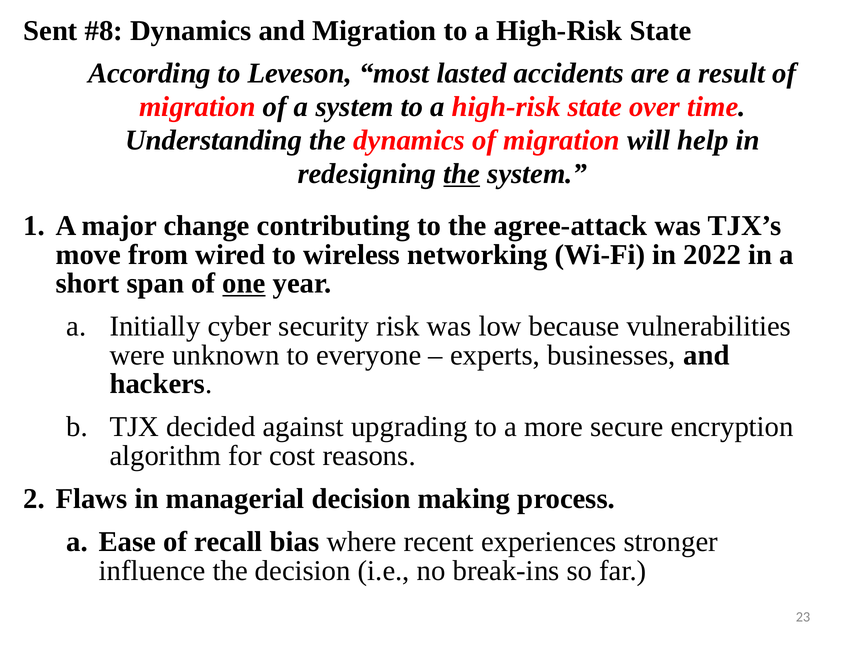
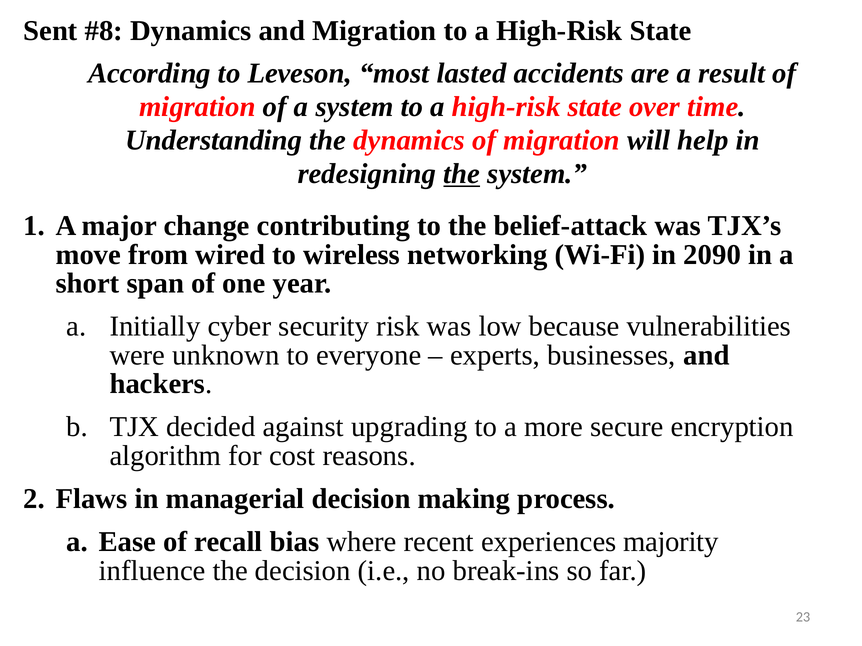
agree-attack: agree-attack -> belief-attack
2022: 2022 -> 2090
one underline: present -> none
stronger: stronger -> majority
